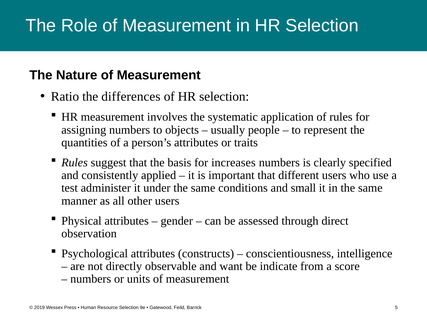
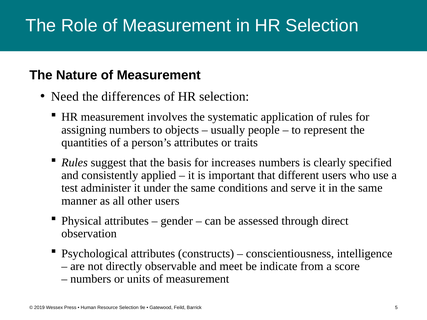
Ratio: Ratio -> Need
small: small -> serve
want: want -> meet
